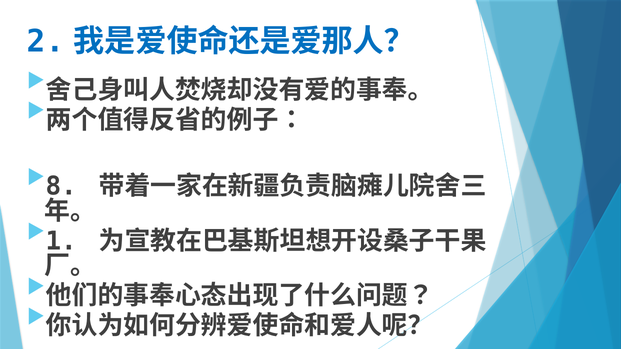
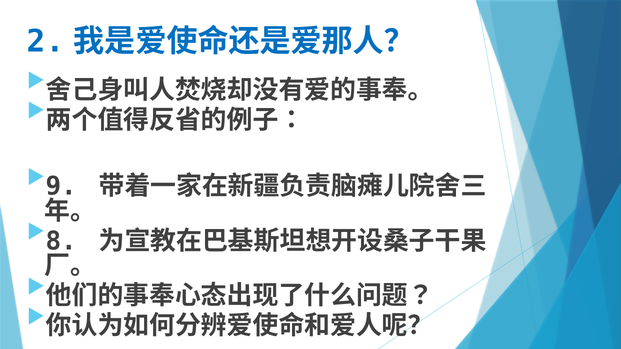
8: 8 -> 9
1: 1 -> 8
